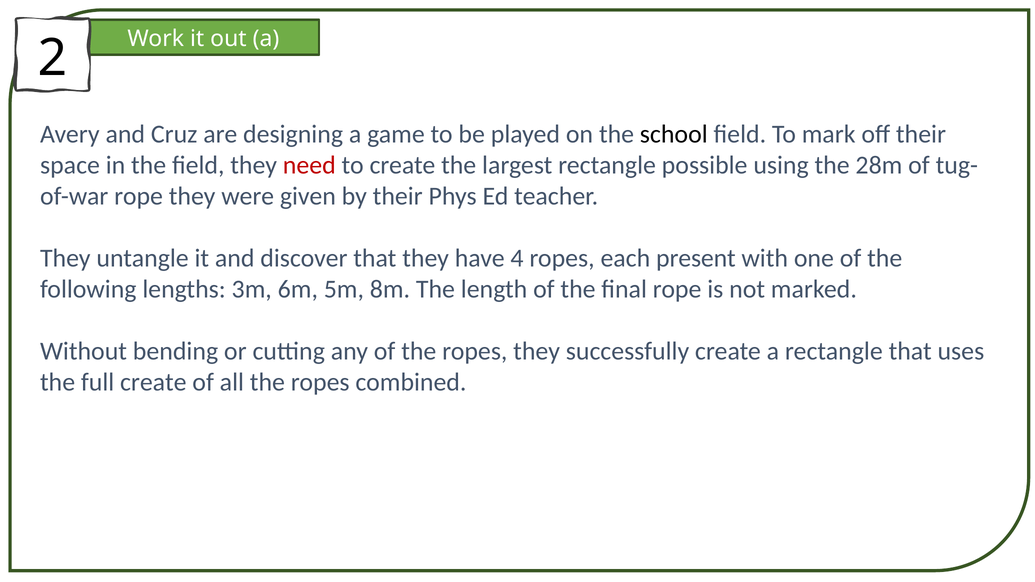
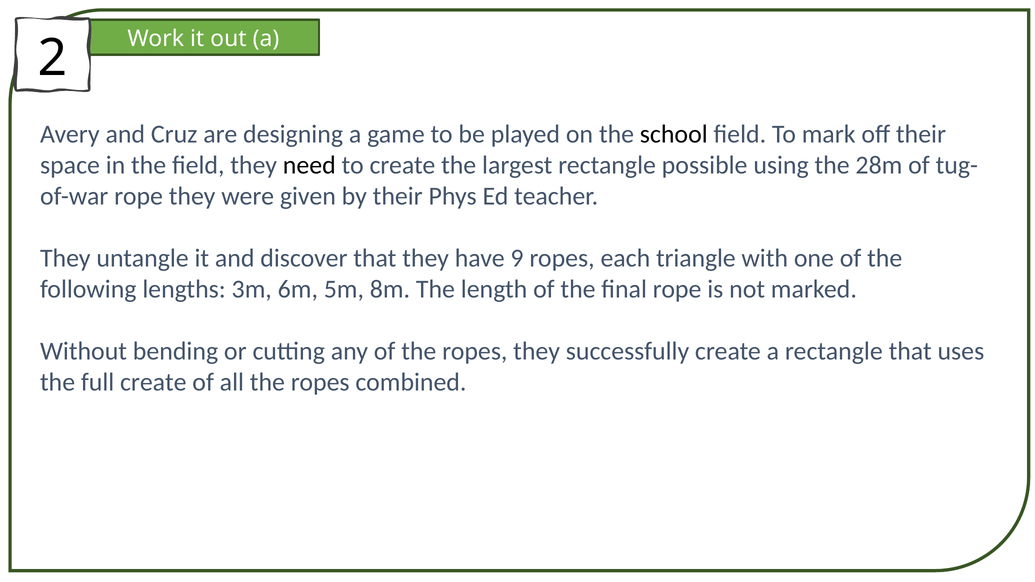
need colour: red -> black
4: 4 -> 9
present: present -> triangle
